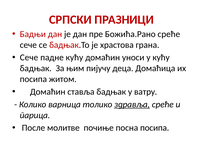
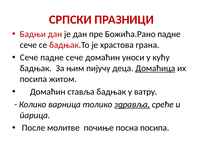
Божића.Рано среће: среће -> падне
кућу at (74, 58): кућу -> сече
Домаћица underline: none -> present
